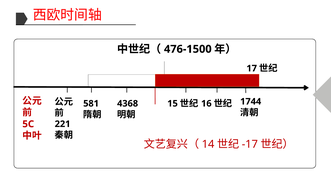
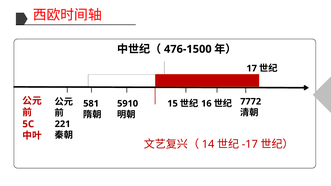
4368: 4368 -> 5910
1744: 1744 -> 7772
